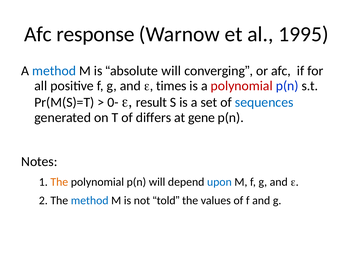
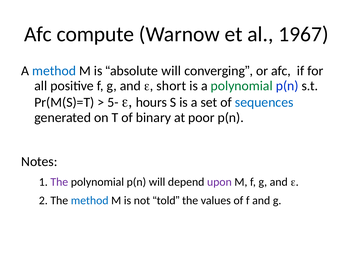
response: response -> compute
1995: 1995 -> 1967
times: times -> short
polynomial at (242, 86) colour: red -> green
0-: 0- -> 5-
result: result -> hours
differs: differs -> binary
gene: gene -> poor
The at (59, 182) colour: orange -> purple
upon colour: blue -> purple
